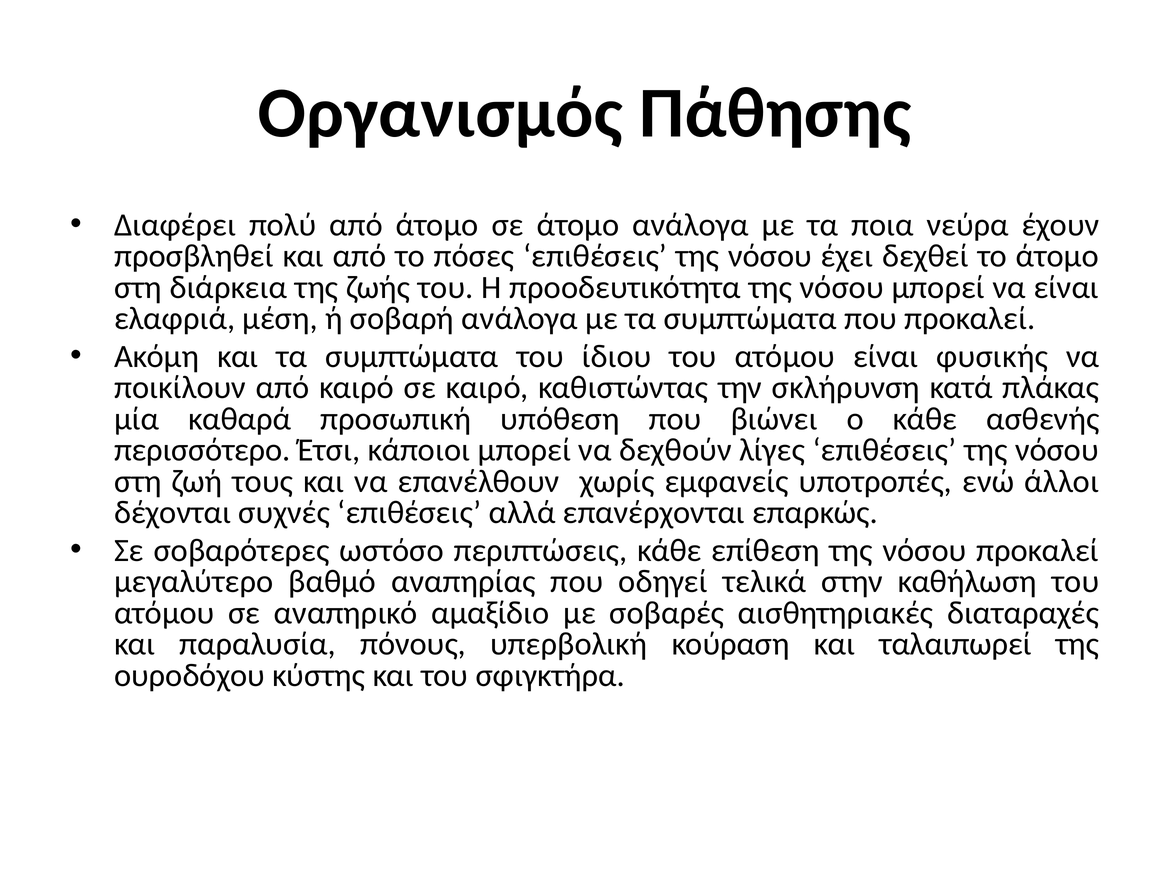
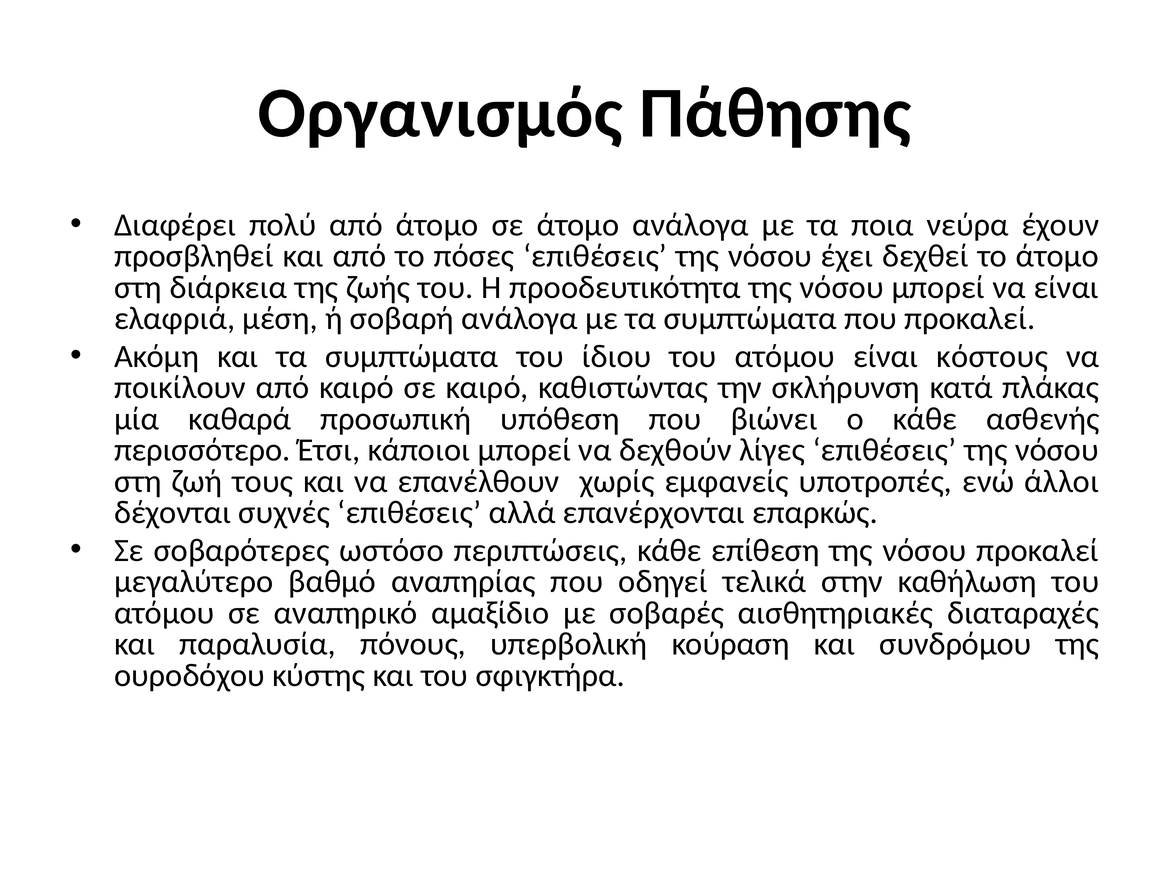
φυσικής: φυσικής -> κόστους
ταλαιπωρεί: ταλαιπωρεί -> συνδρόμου
